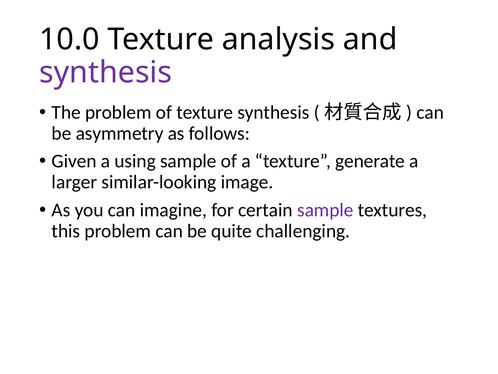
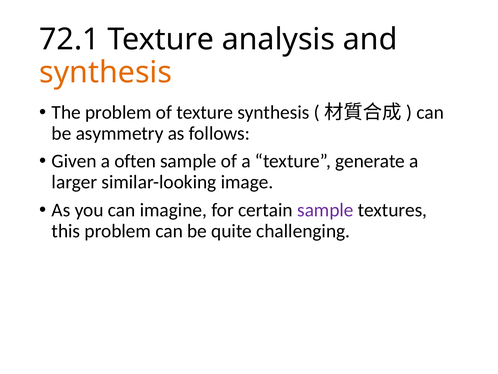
10.0: 10.0 -> 72.1
synthesis at (106, 72) colour: purple -> orange
using: using -> often
